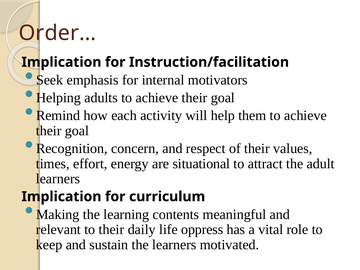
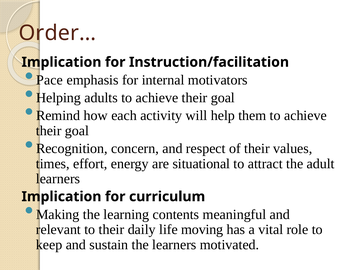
Seek: Seek -> Pace
oppress: oppress -> moving
